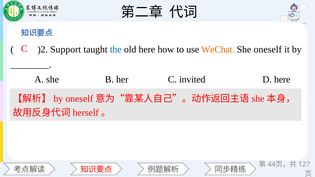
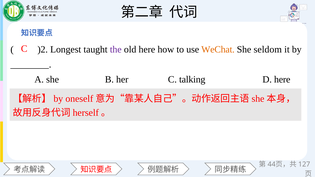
Support: Support -> Longest
the colour: blue -> purple
oneself: oneself -> seldom
invited: invited -> talking
